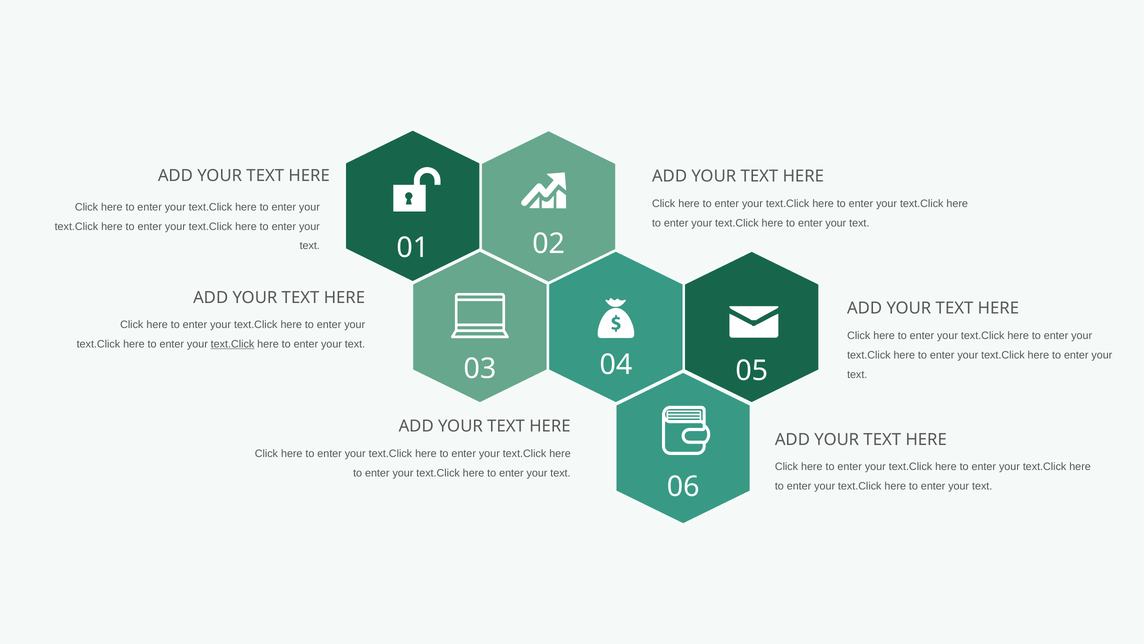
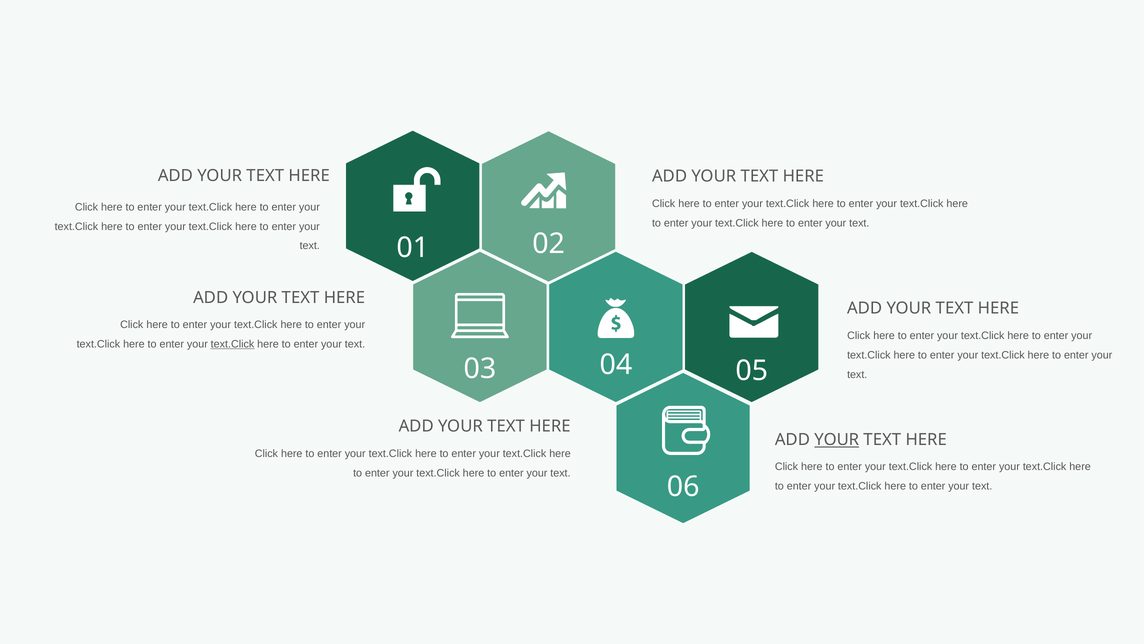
YOUR at (837, 439) underline: none -> present
